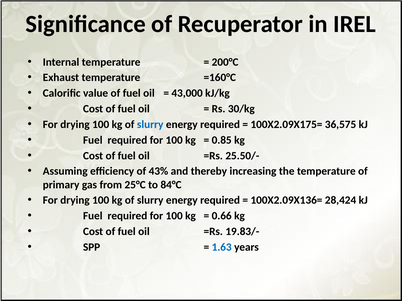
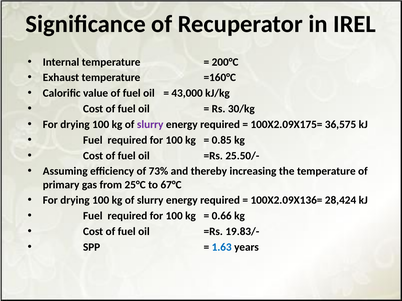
slurry at (150, 125) colour: blue -> purple
43%: 43% -> 73%
84°C: 84°C -> 67°C
